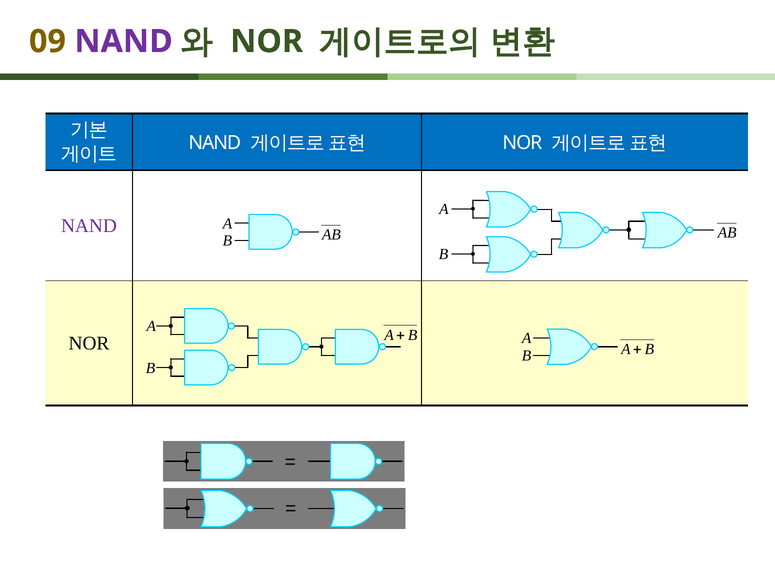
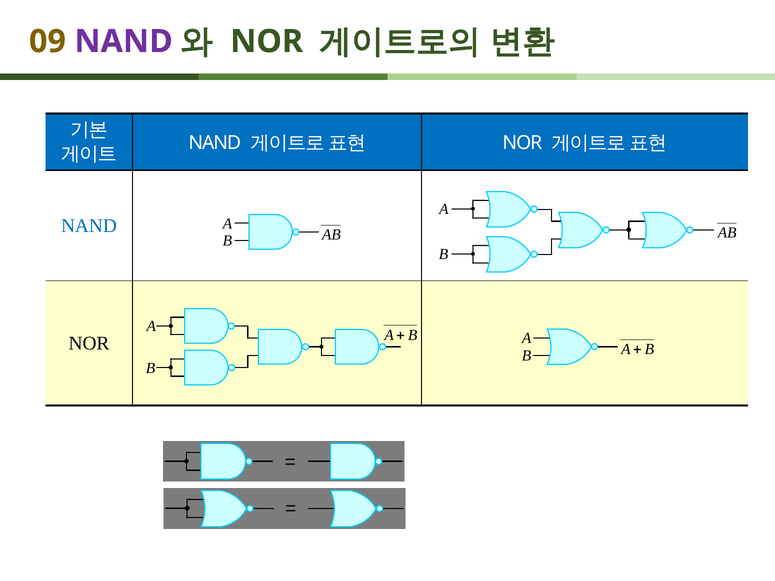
NAND at (89, 226) colour: purple -> blue
